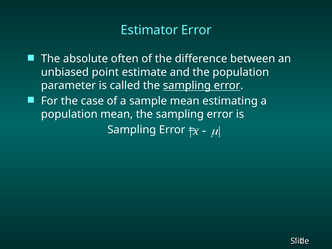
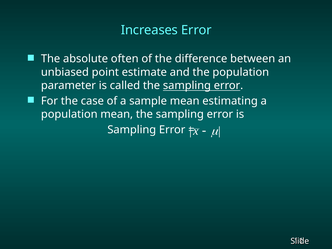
Estimator: Estimator -> Increases
